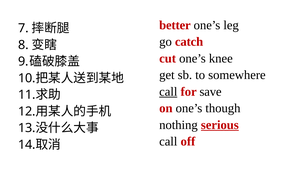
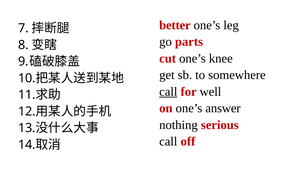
catch: catch -> parts
save: save -> well
though: though -> answer
serious underline: present -> none
